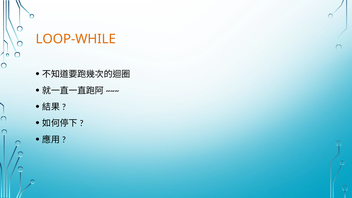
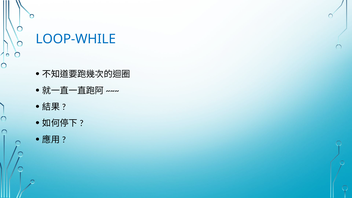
LOOP-WHILE colour: orange -> blue
